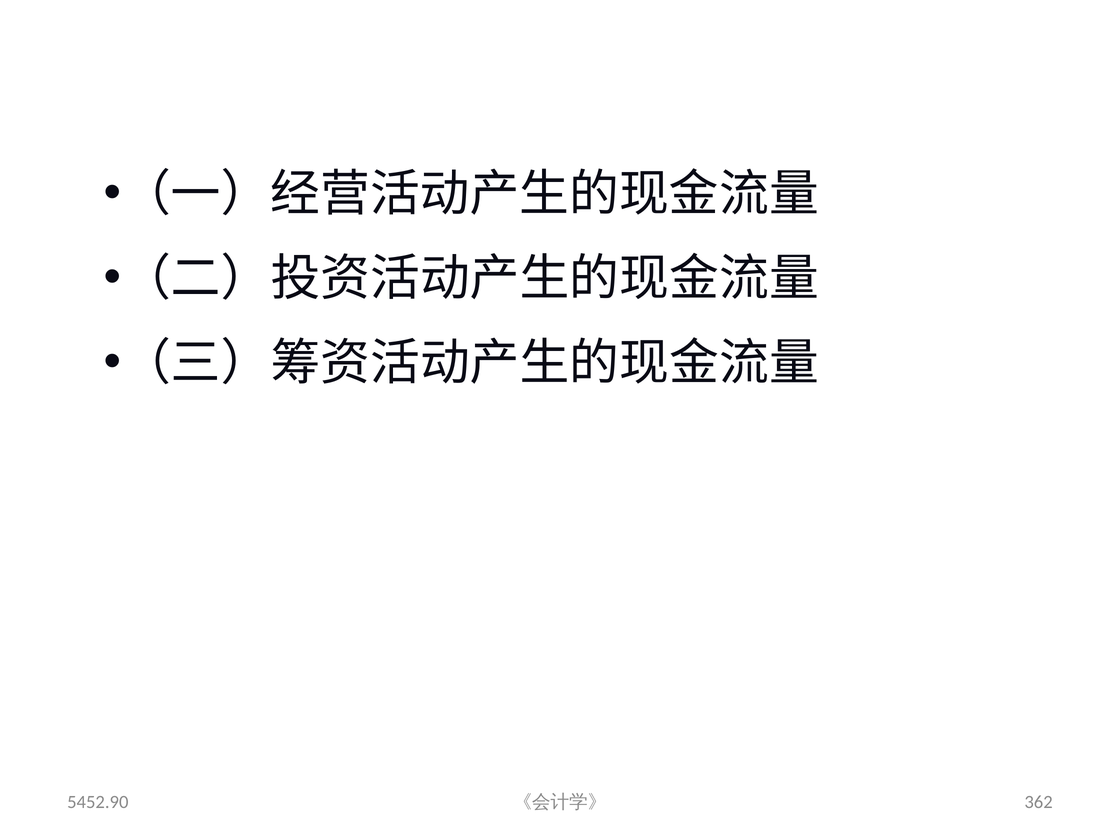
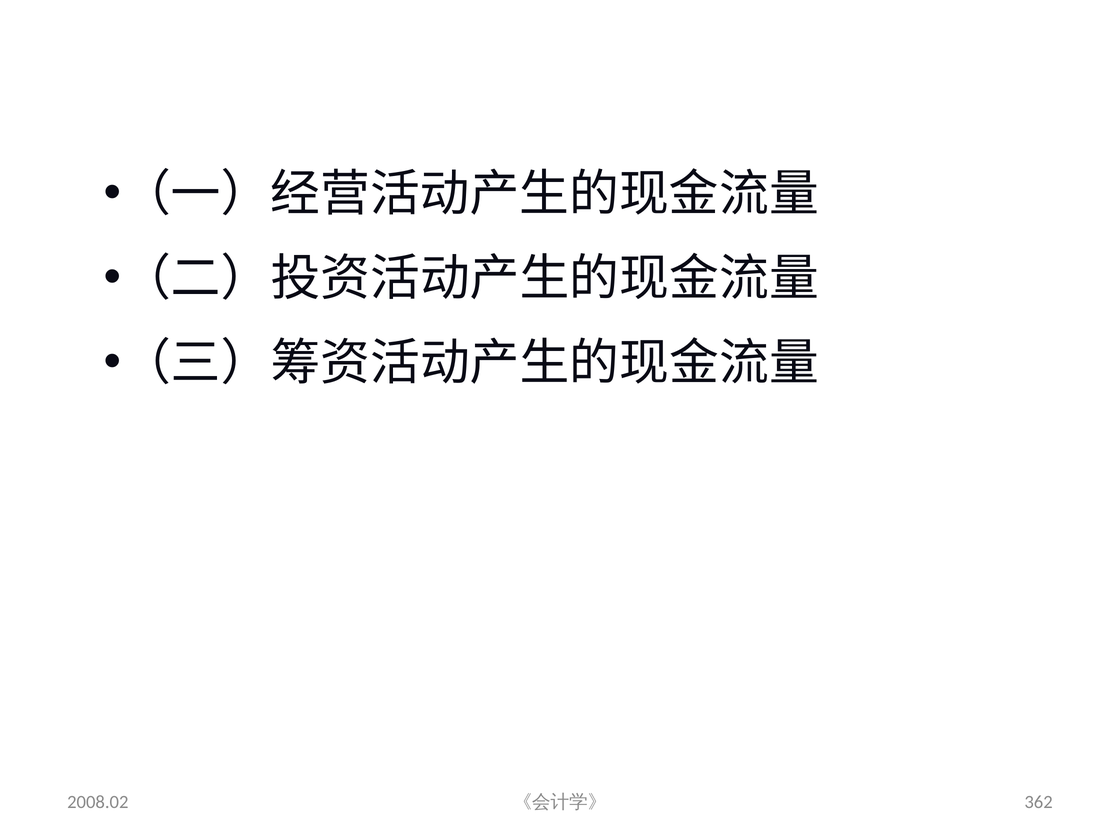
5452.90: 5452.90 -> 2008.02
